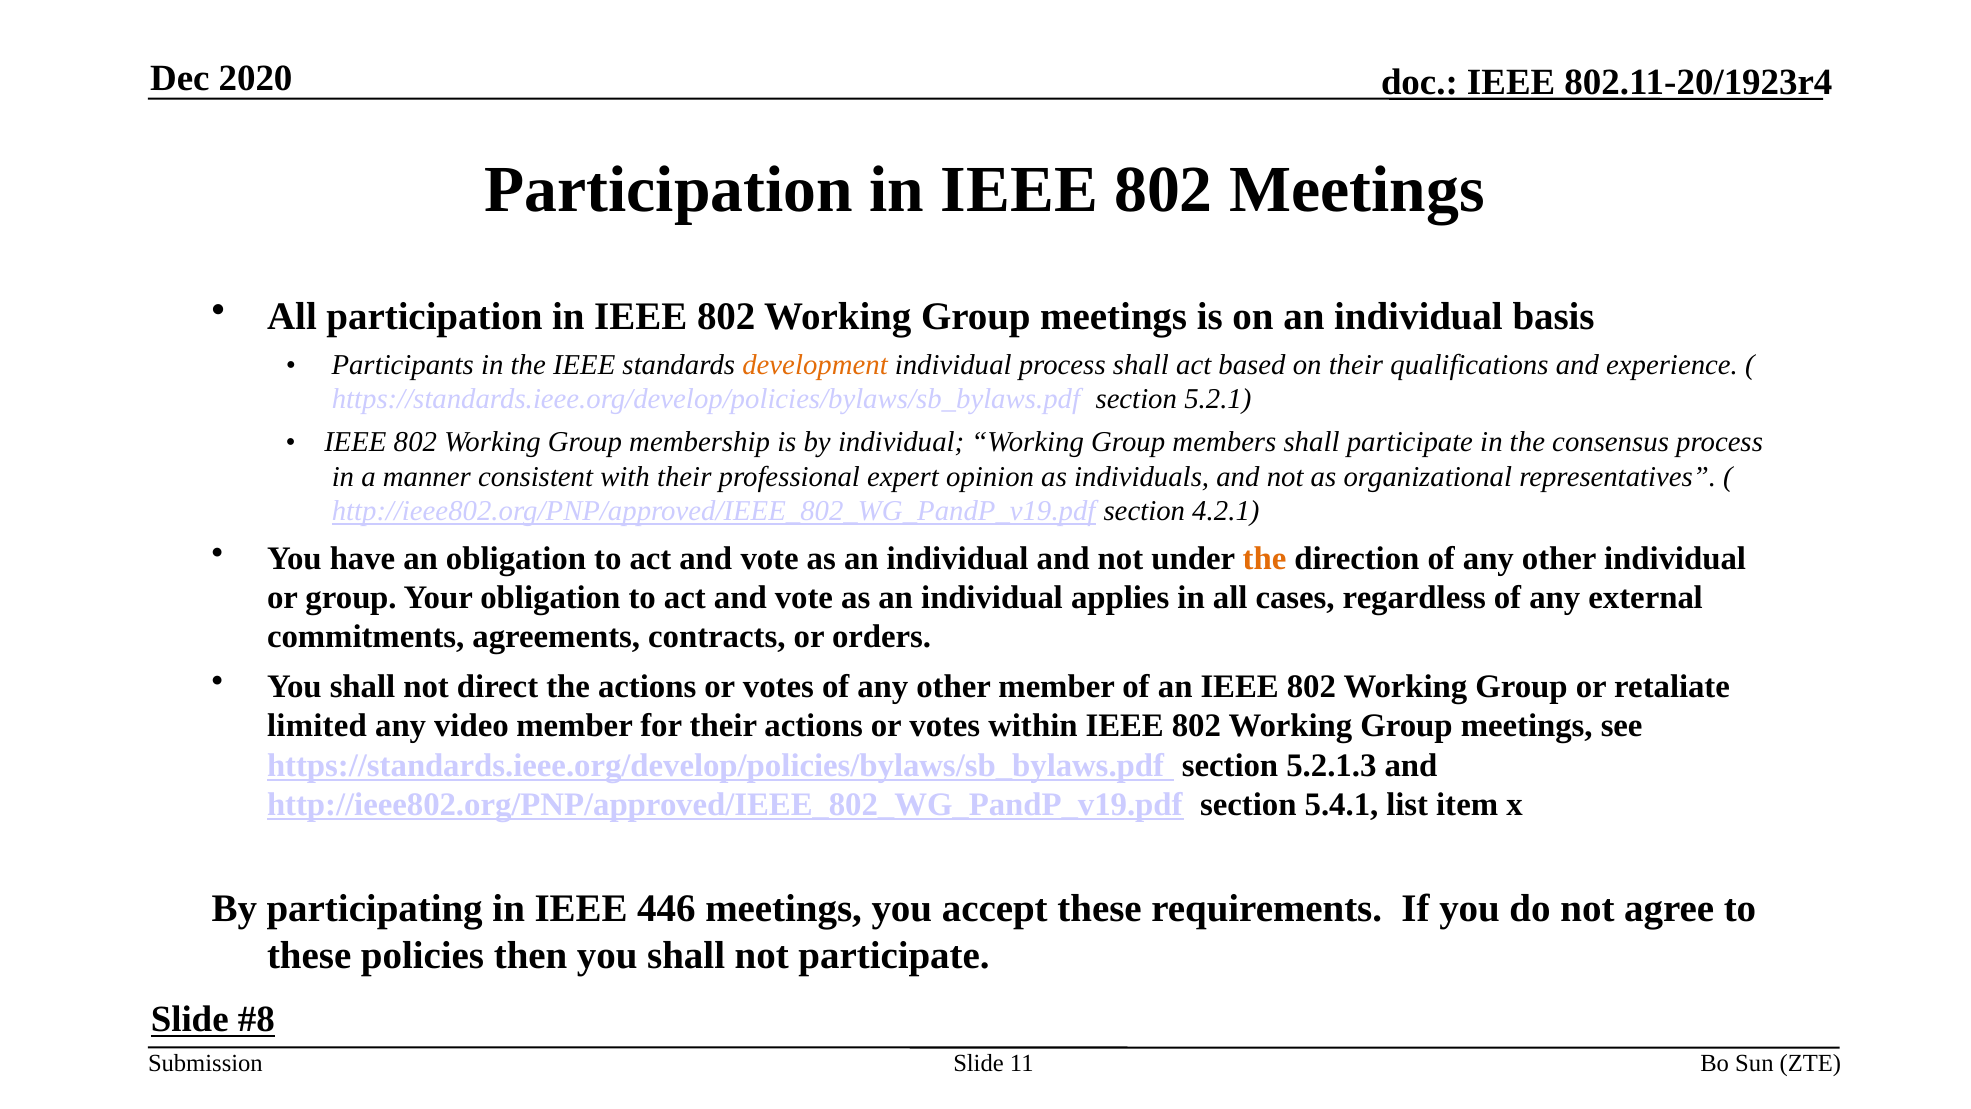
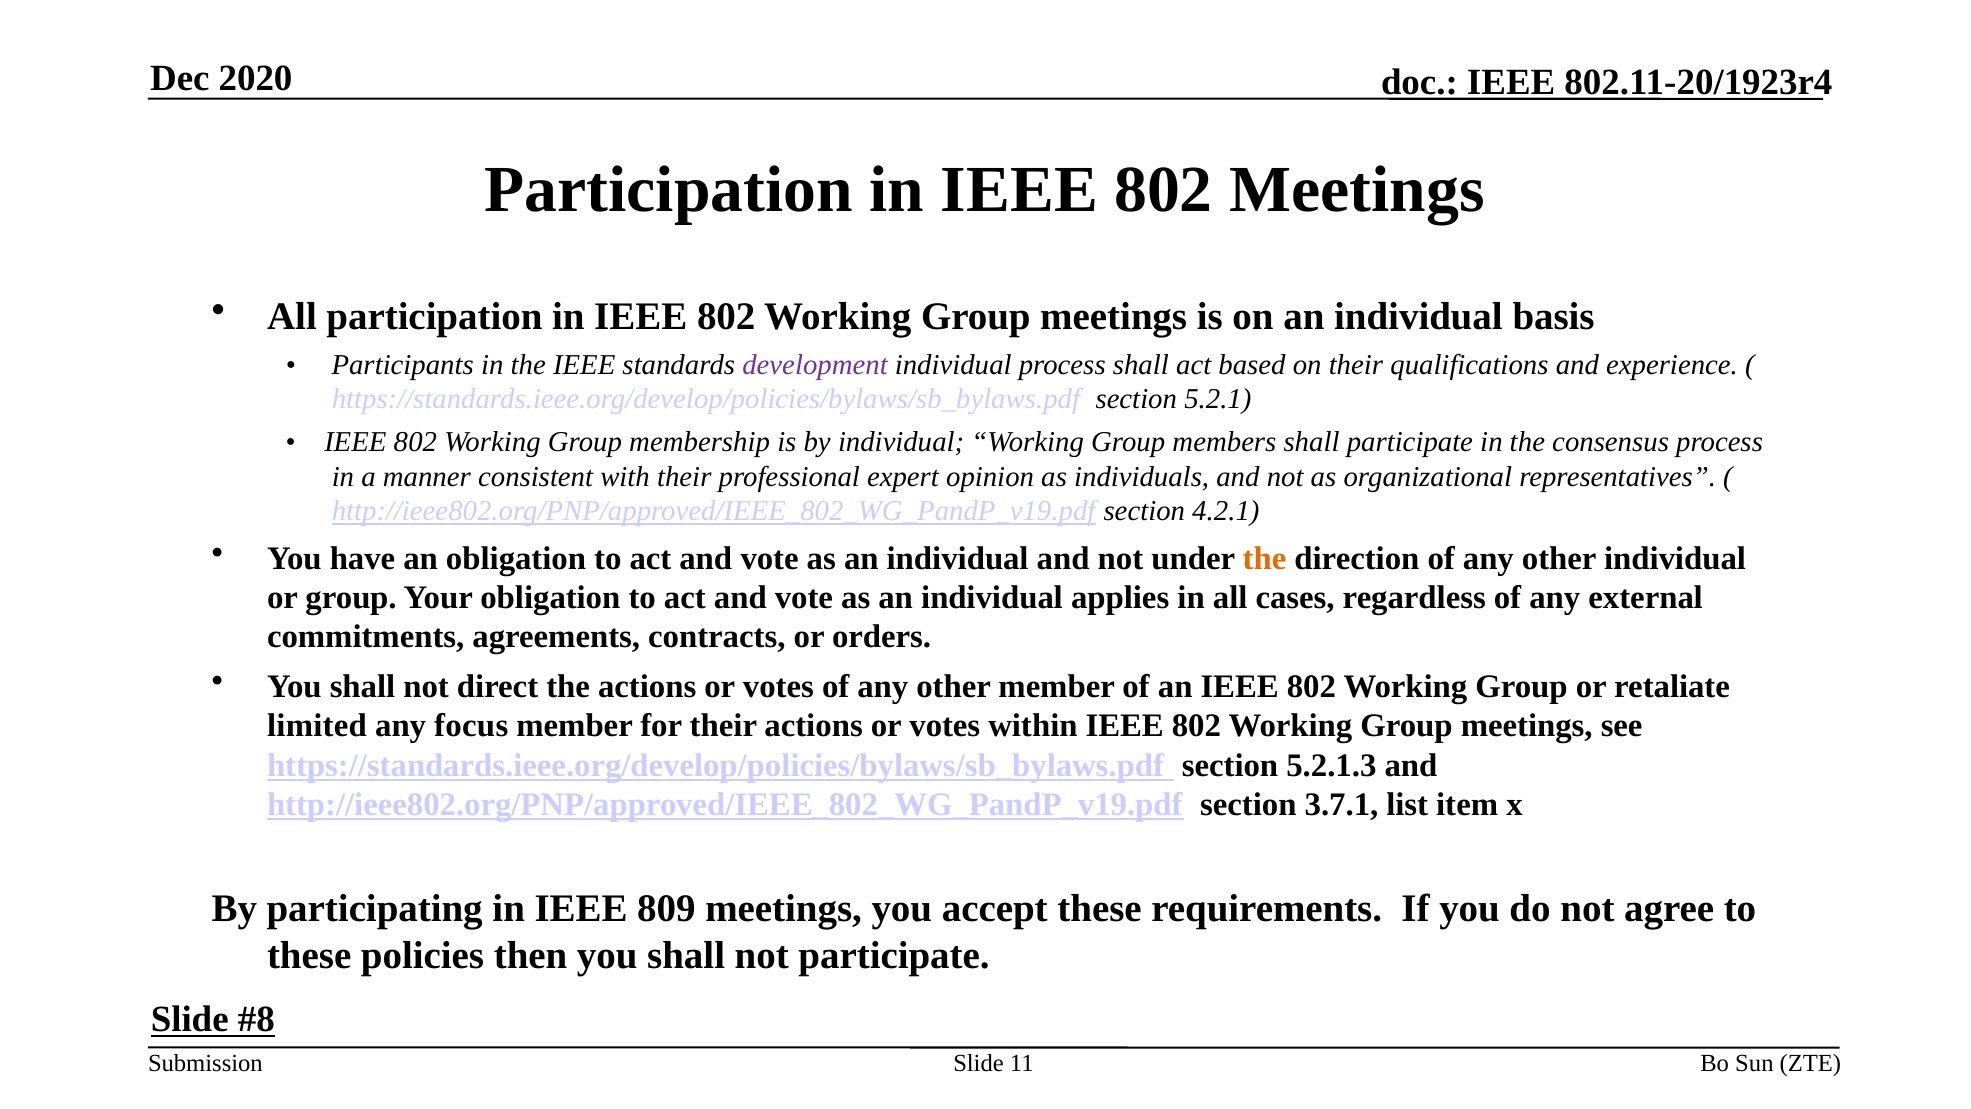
development colour: orange -> purple
video: video -> focus
5.4.1: 5.4.1 -> 3.7.1
446: 446 -> 809
